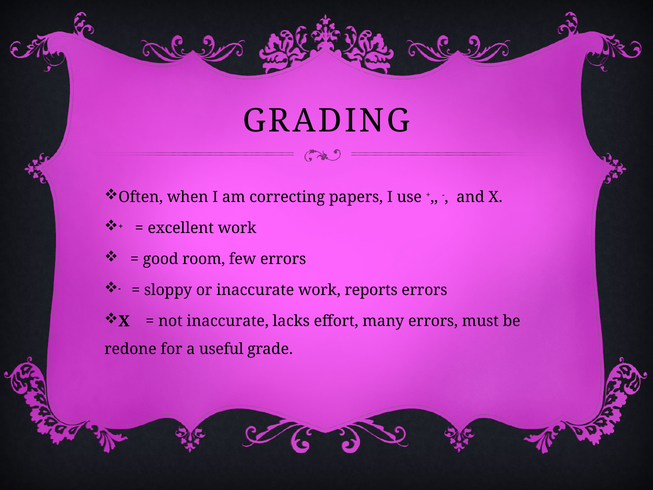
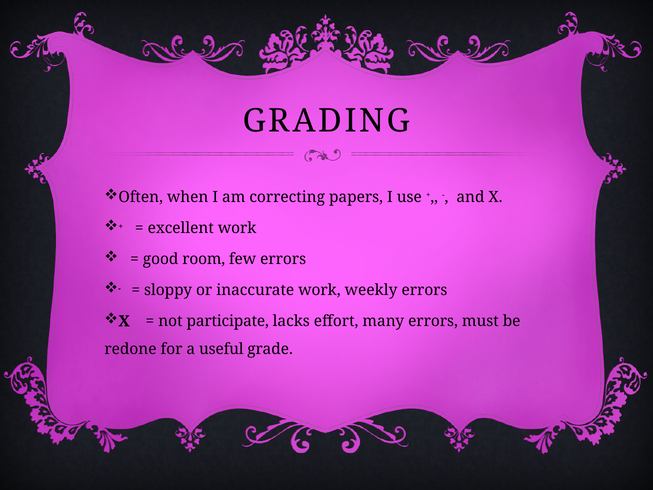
reports: reports -> weekly
not inaccurate: inaccurate -> participate
